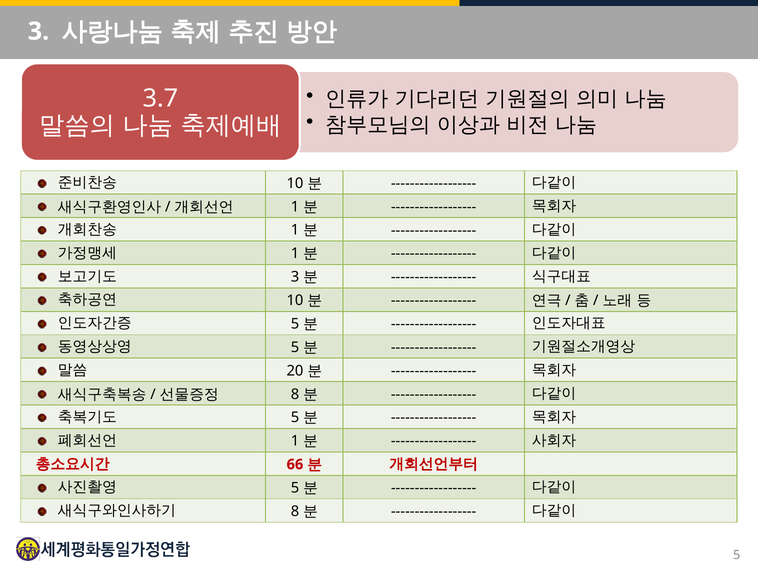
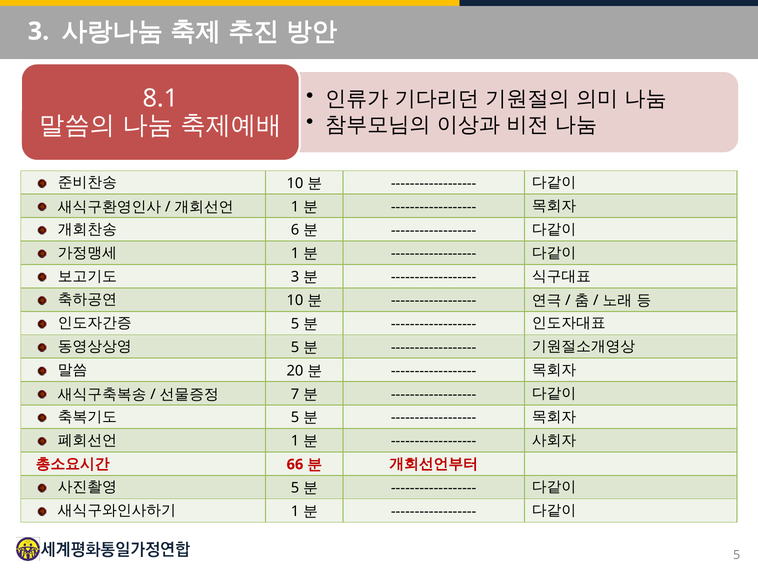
3.7: 3.7 -> 8.1
1 at (295, 230): 1 -> 6
8 at (295, 394): 8 -> 7
8 at (295, 512): 8 -> 1
